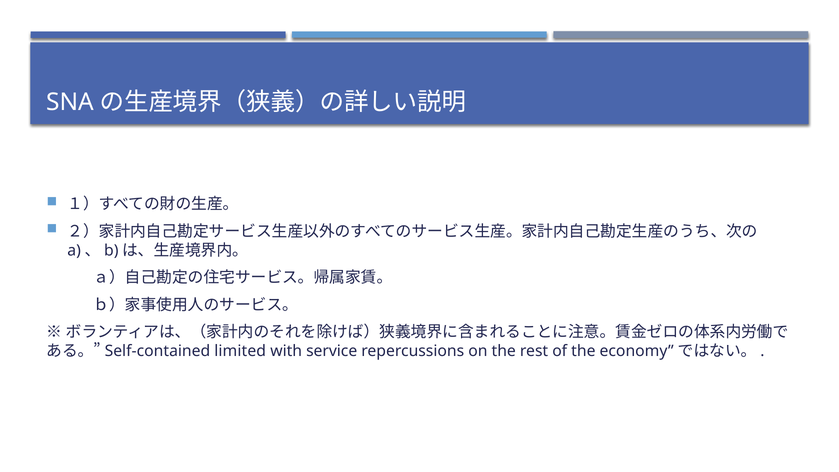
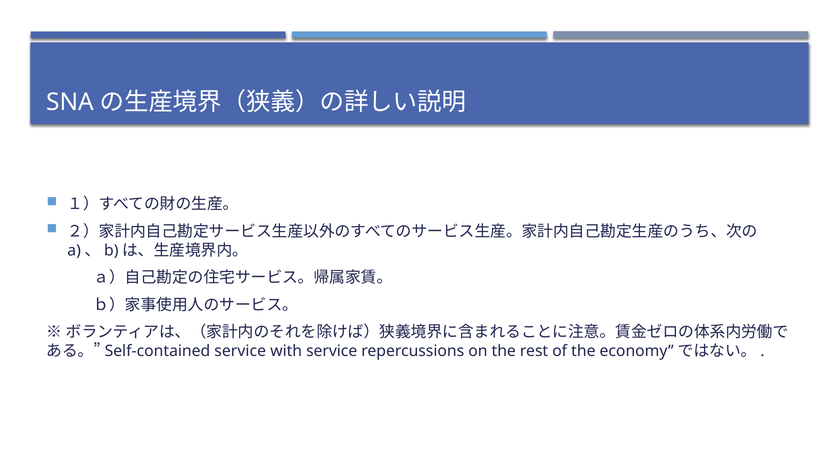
limited at (240, 351): limited -> service
